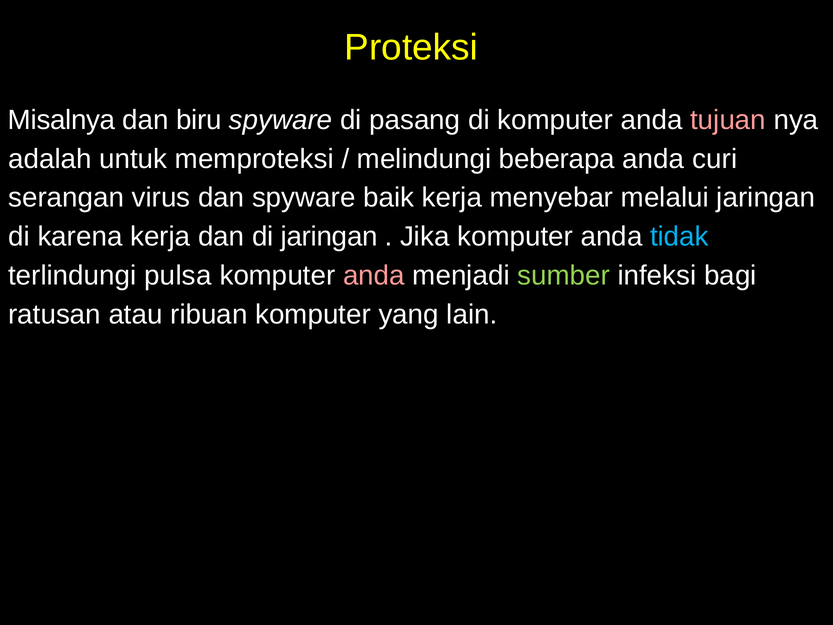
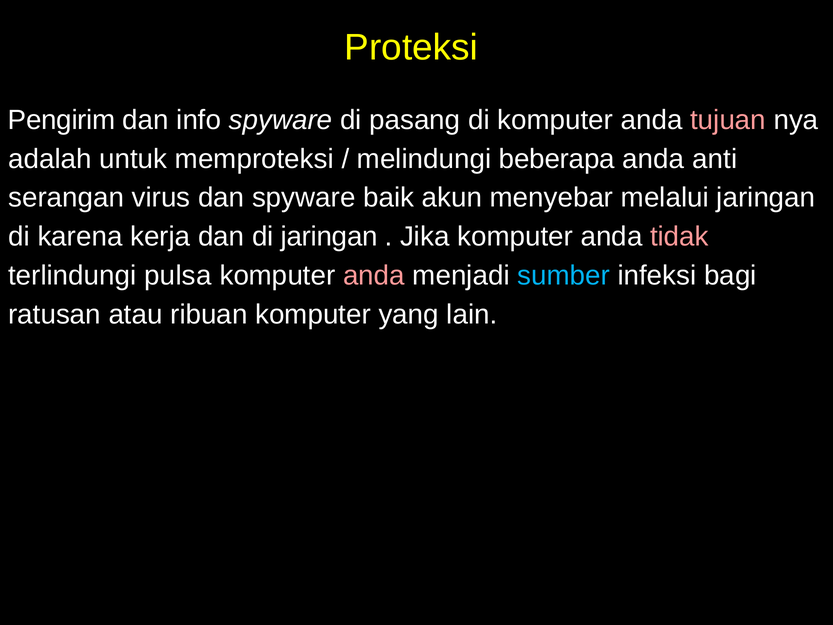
Misalnya: Misalnya -> Pengirim
biru: biru -> info
curi: curi -> anti
baik kerja: kerja -> akun
tidak colour: light blue -> pink
sumber colour: light green -> light blue
